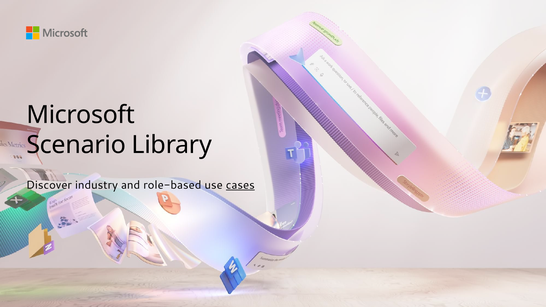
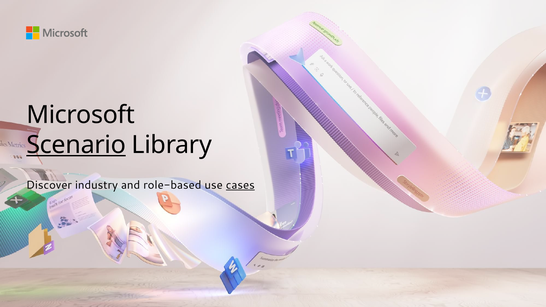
Scenario underline: none -> present
